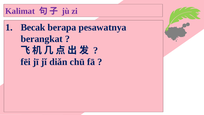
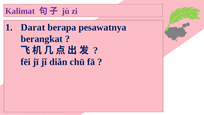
Becak: Becak -> Darat
